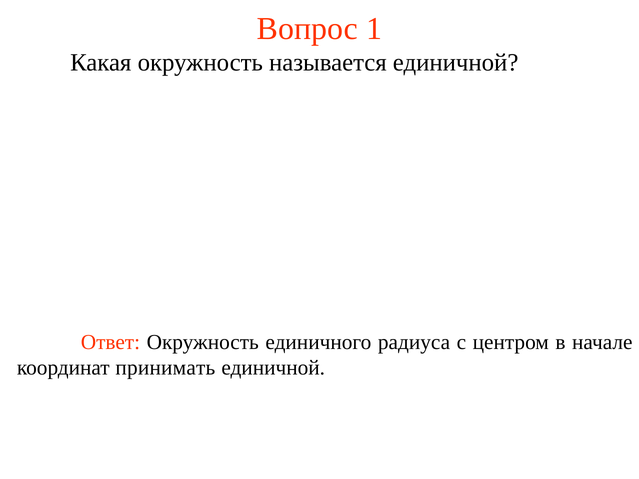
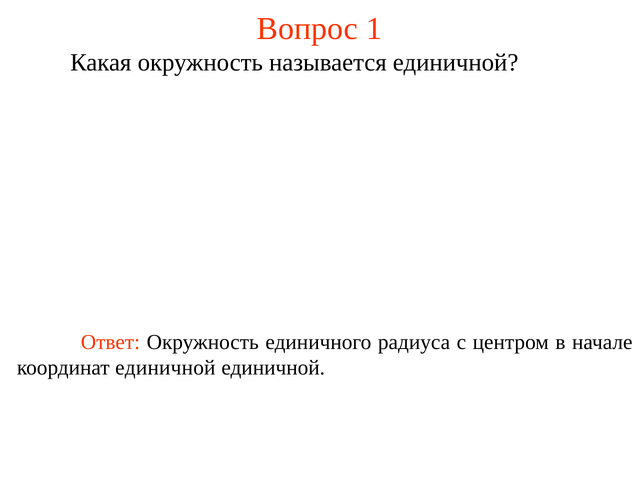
координат принимать: принимать -> единичной
